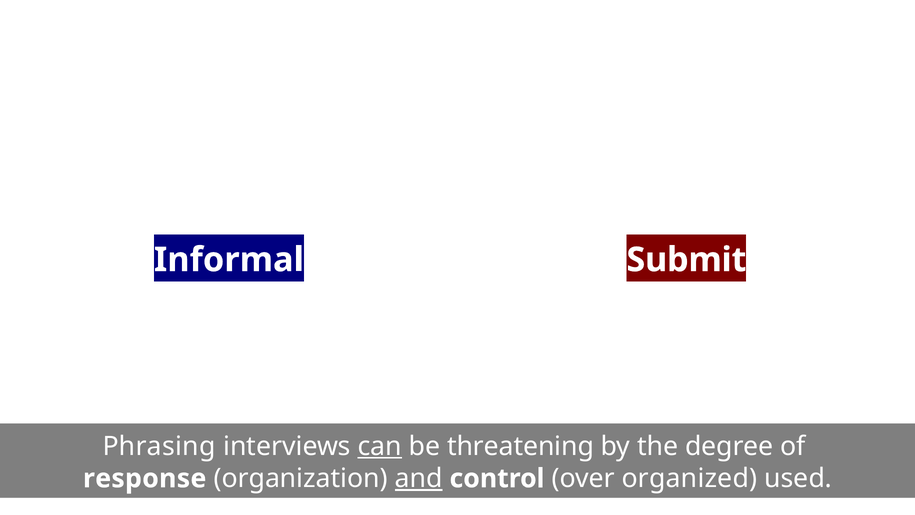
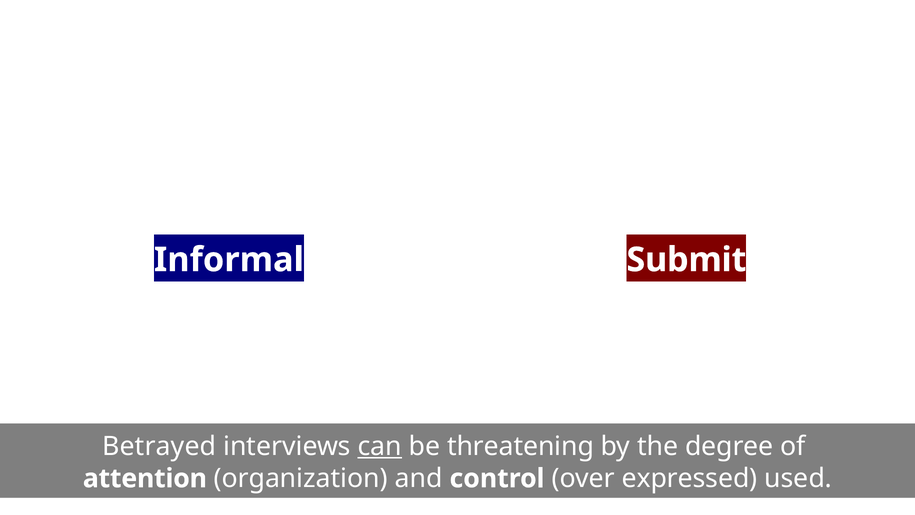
Phrasing: Phrasing -> Betrayed
response: response -> attention
and underline: present -> none
organized: organized -> expressed
